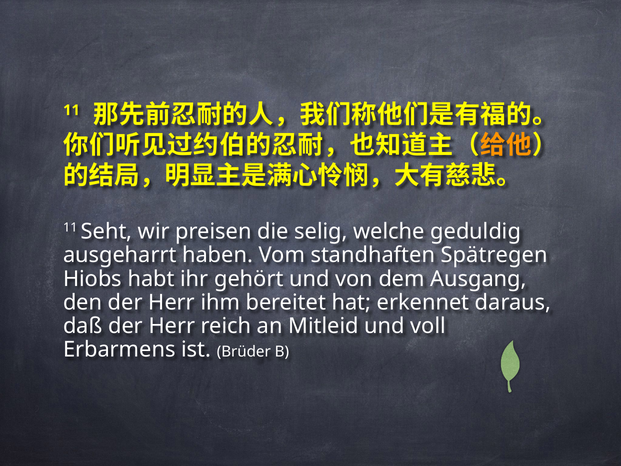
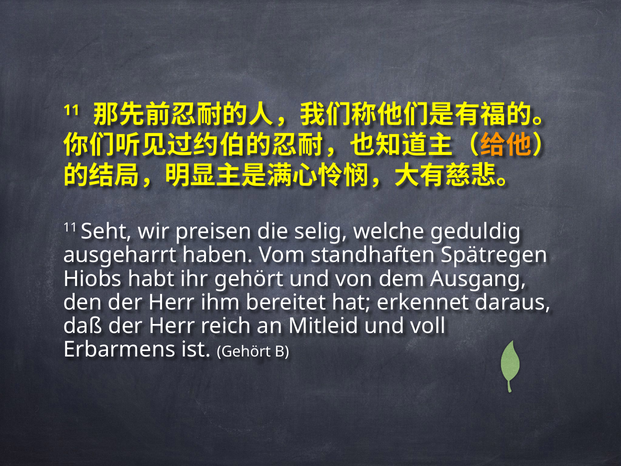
ist Brüder: Brüder -> Gehört
